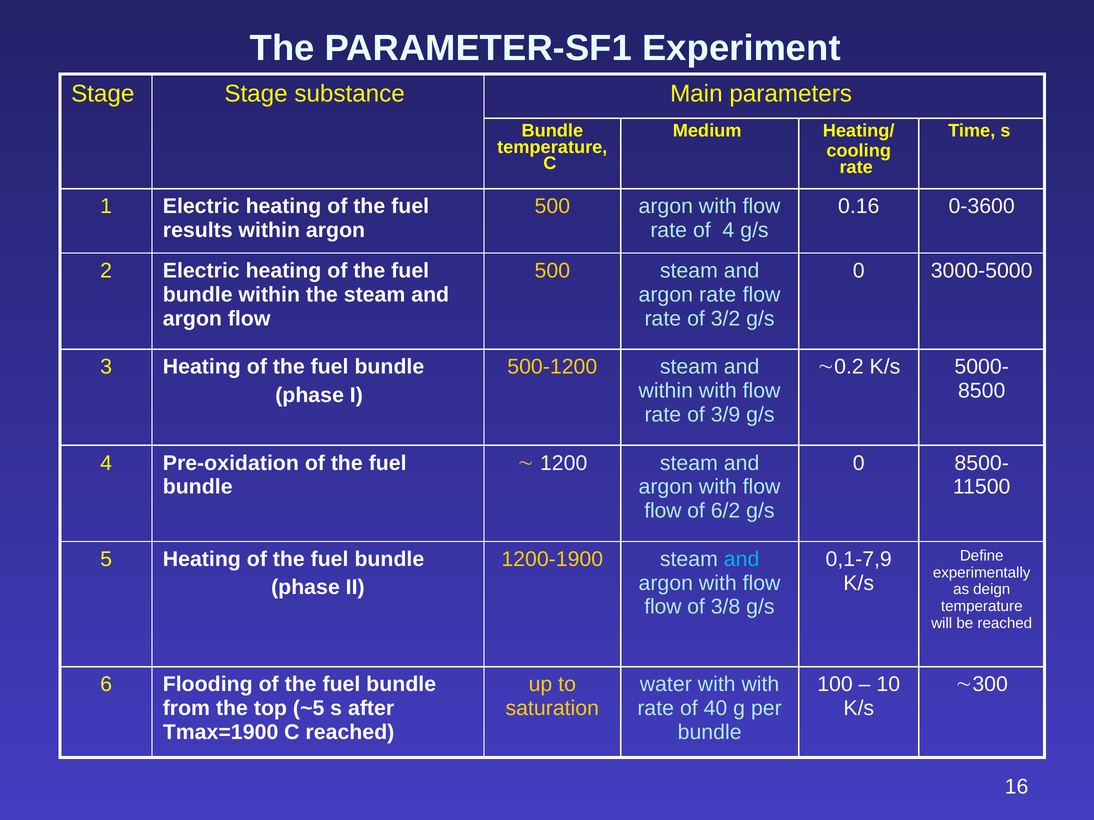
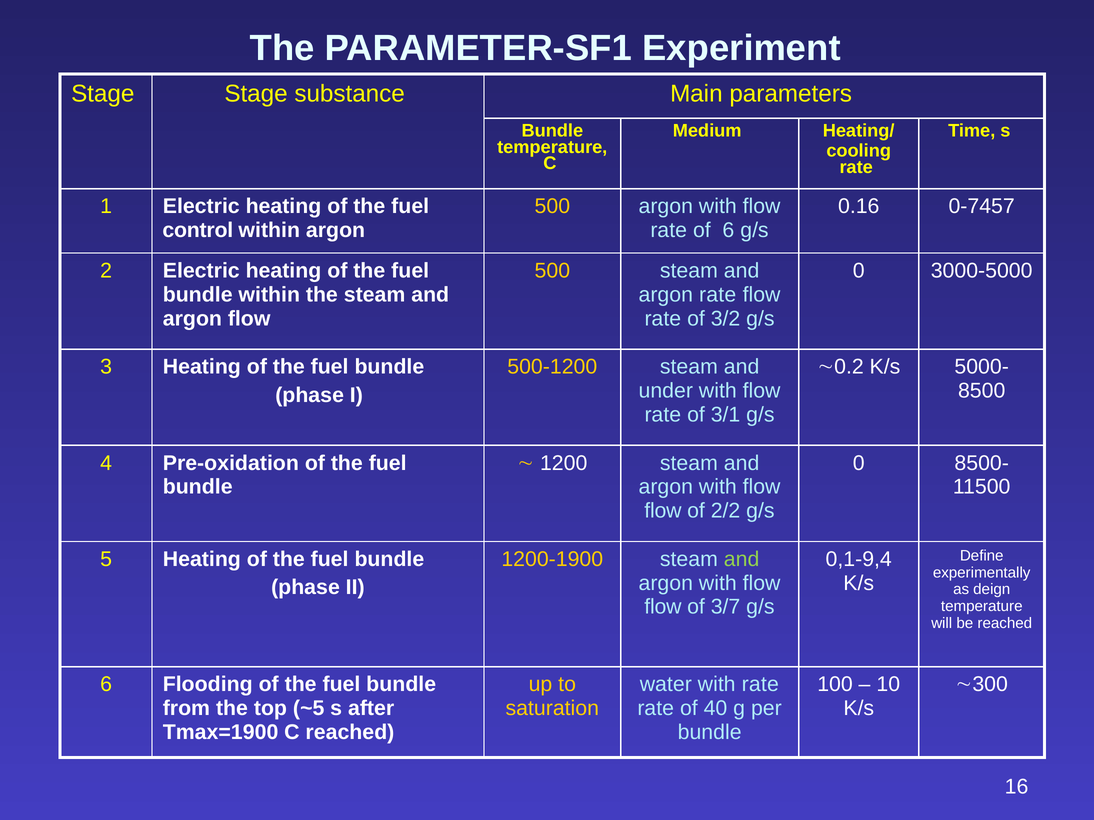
0-3600: 0-3600 -> 0-7457
results: results -> control
of 4: 4 -> 6
within at (666, 391): within -> under
3/9: 3/9 -> 3/1
6/2: 6/2 -> 2/2
and at (742, 560) colour: light blue -> light green
0,1-7,9: 0,1-7,9 -> 0,1-9,4
3/8: 3/8 -> 3/7
with with: with -> rate
